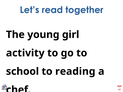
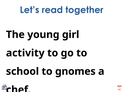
reading: reading -> gnomes
